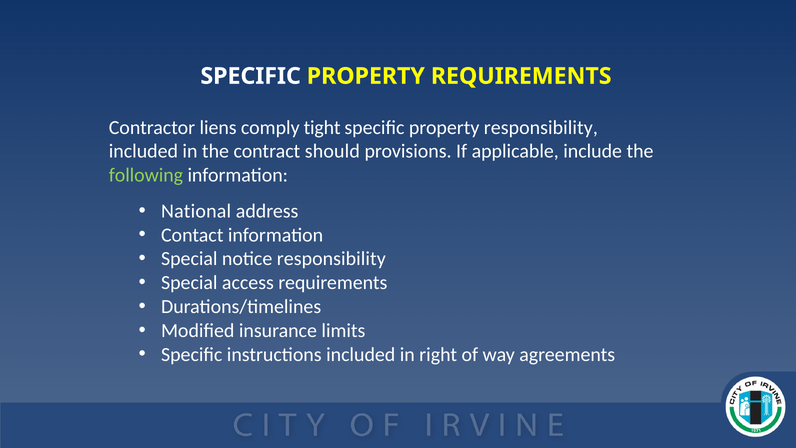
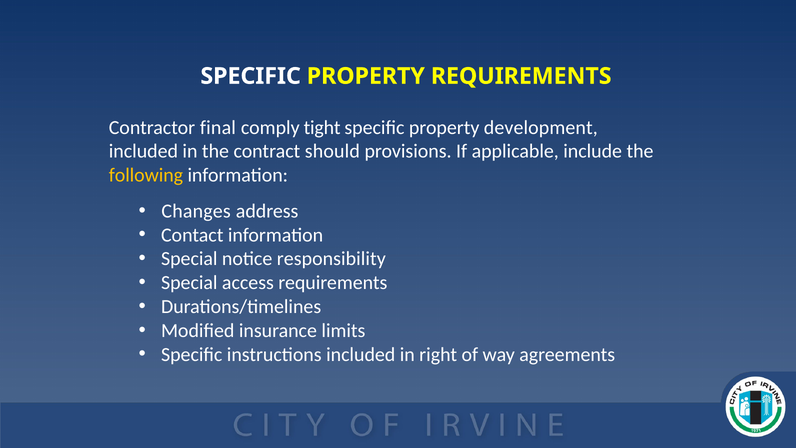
liens: liens -> final
property responsibility: responsibility -> development
following colour: light green -> yellow
National: National -> Changes
